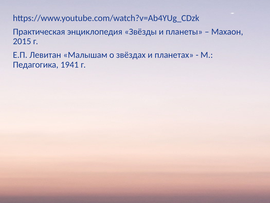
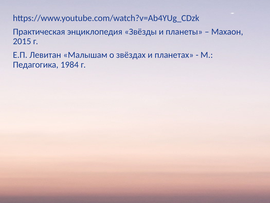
1941: 1941 -> 1984
